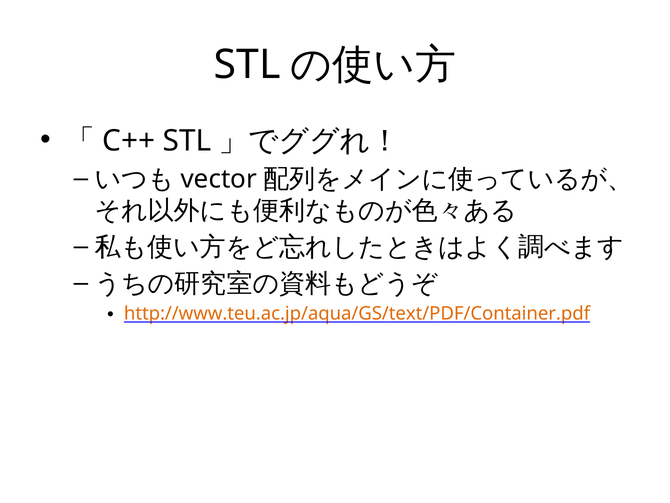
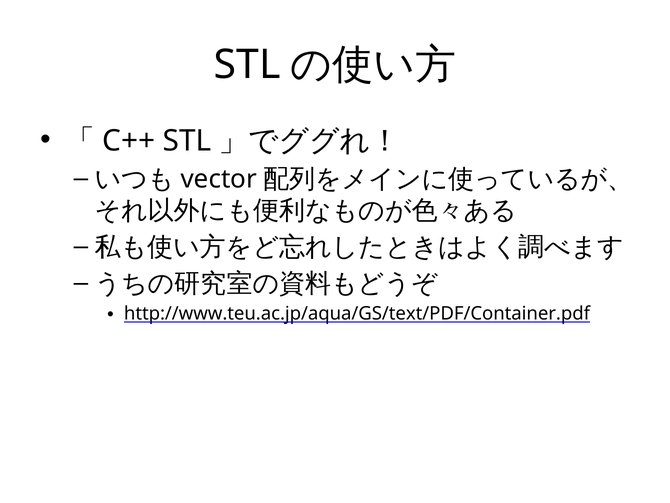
http://www.teu.ac.jp/aqua/GS/text/PDF/Container.pdf colour: orange -> black
